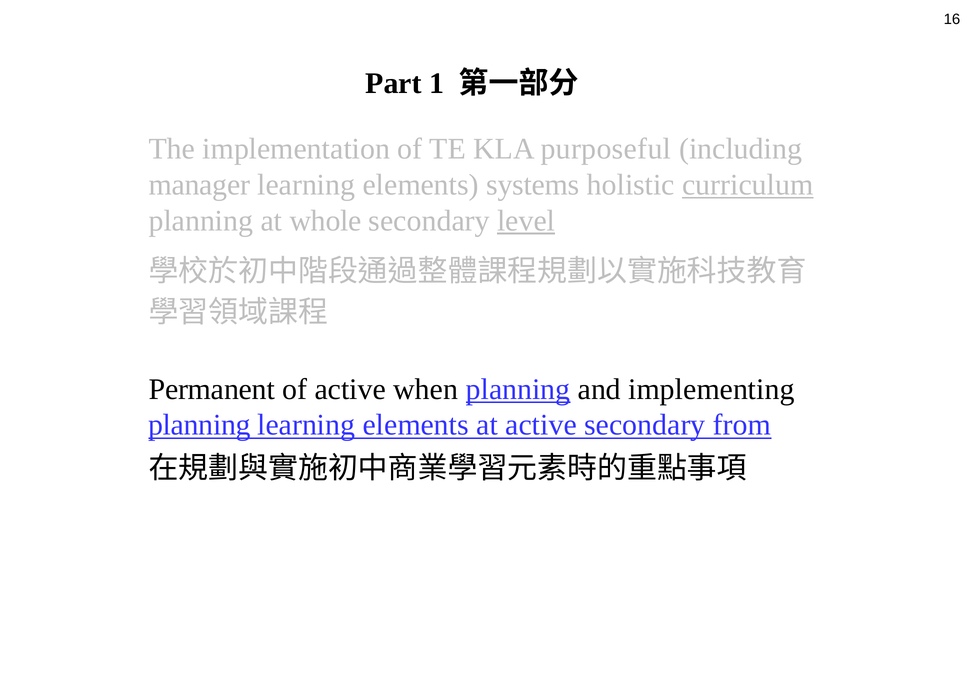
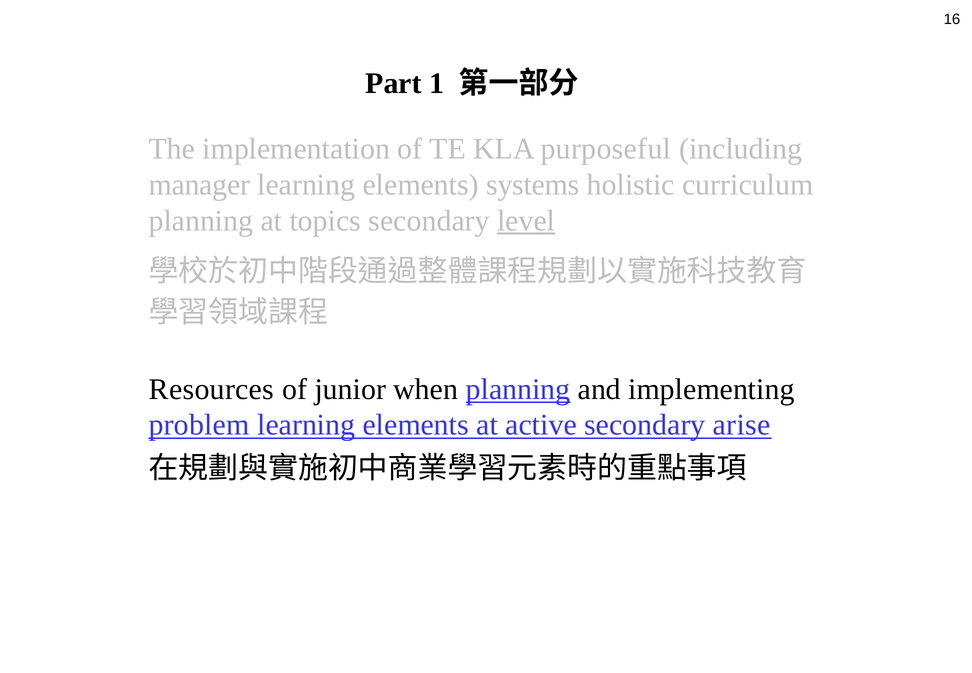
curriculum underline: present -> none
whole: whole -> topics
Permanent: Permanent -> Resources
of active: active -> junior
planning at (199, 425): planning -> problem
from: from -> arise
